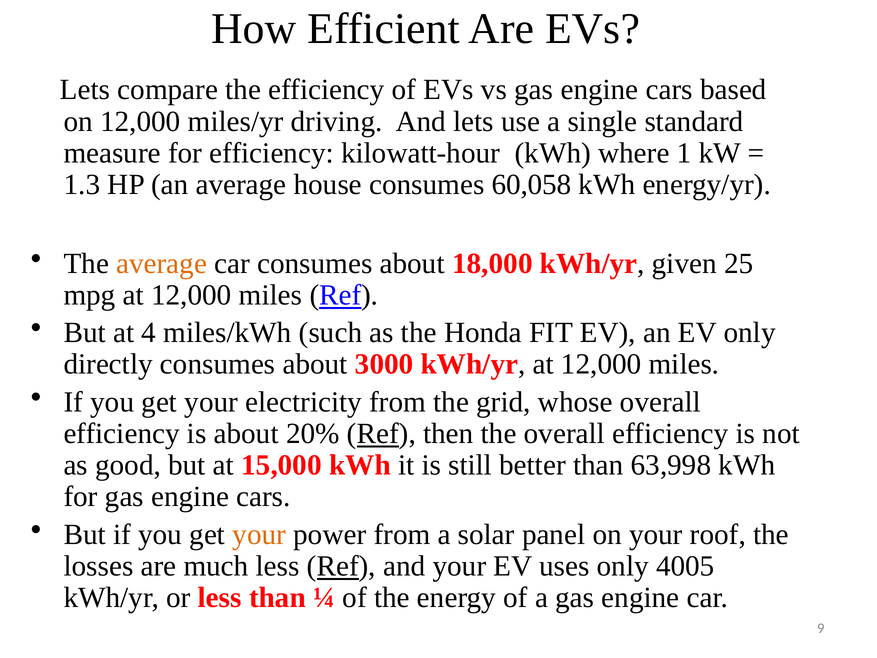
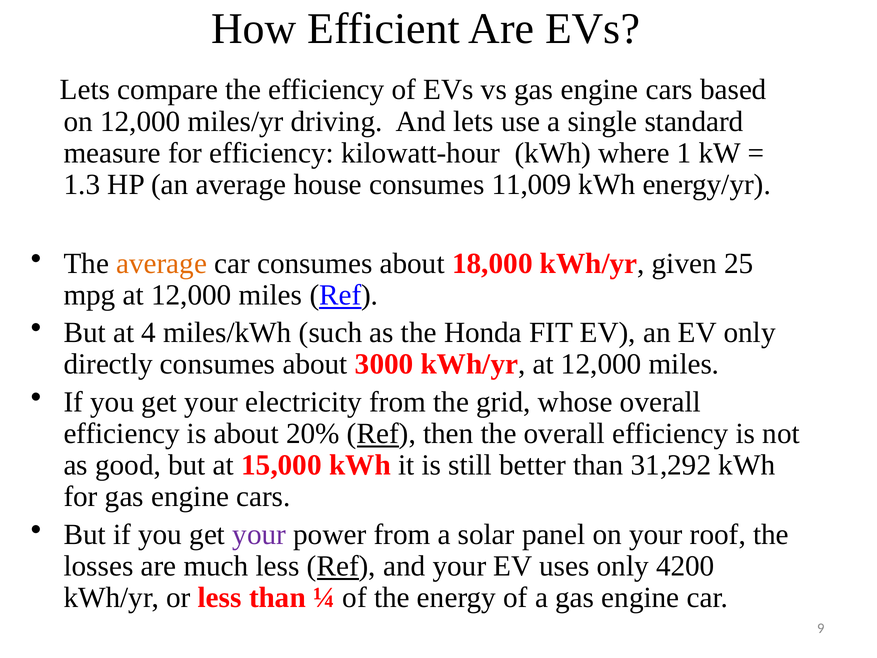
60,058: 60,058 -> 11,009
63,998: 63,998 -> 31,292
your at (259, 534) colour: orange -> purple
4005: 4005 -> 4200
